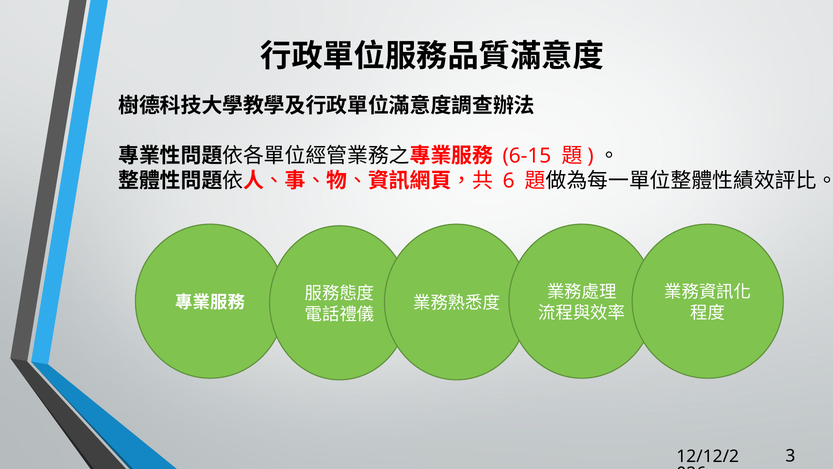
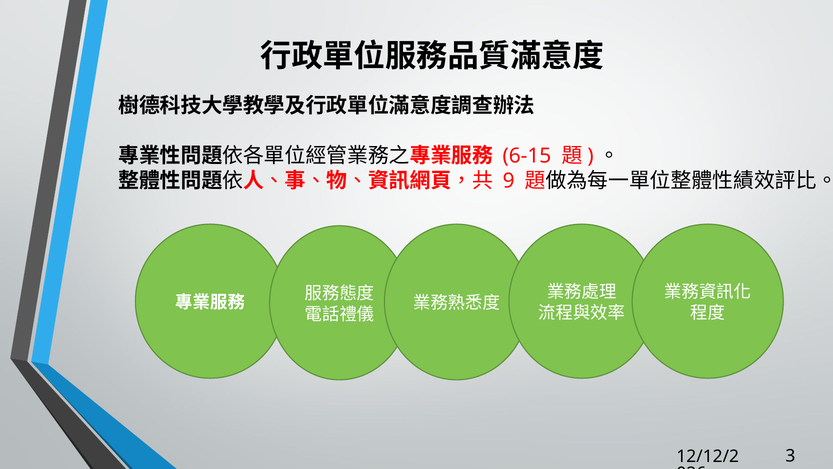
6: 6 -> 9
